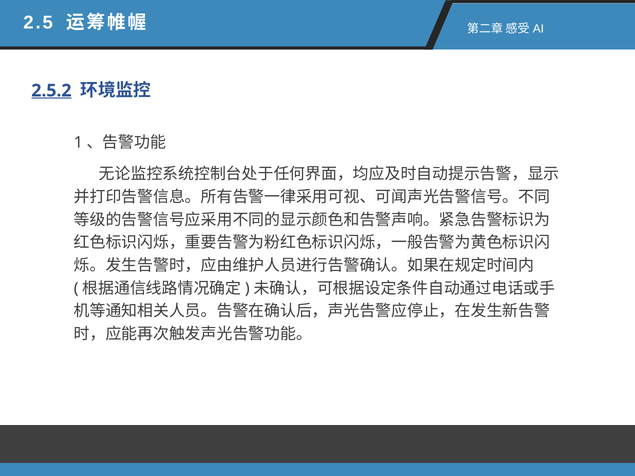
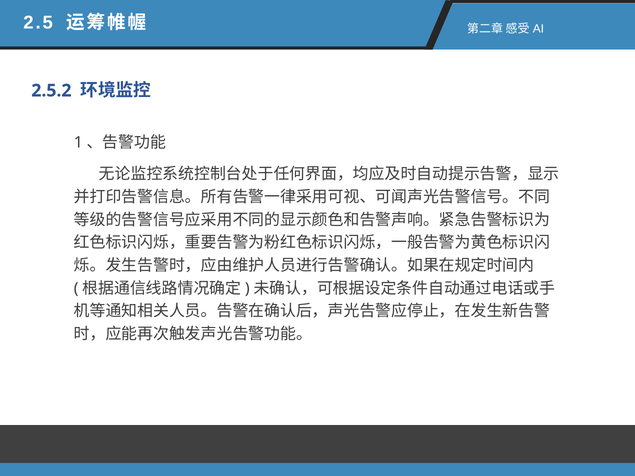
2.5.2 underline: present -> none
